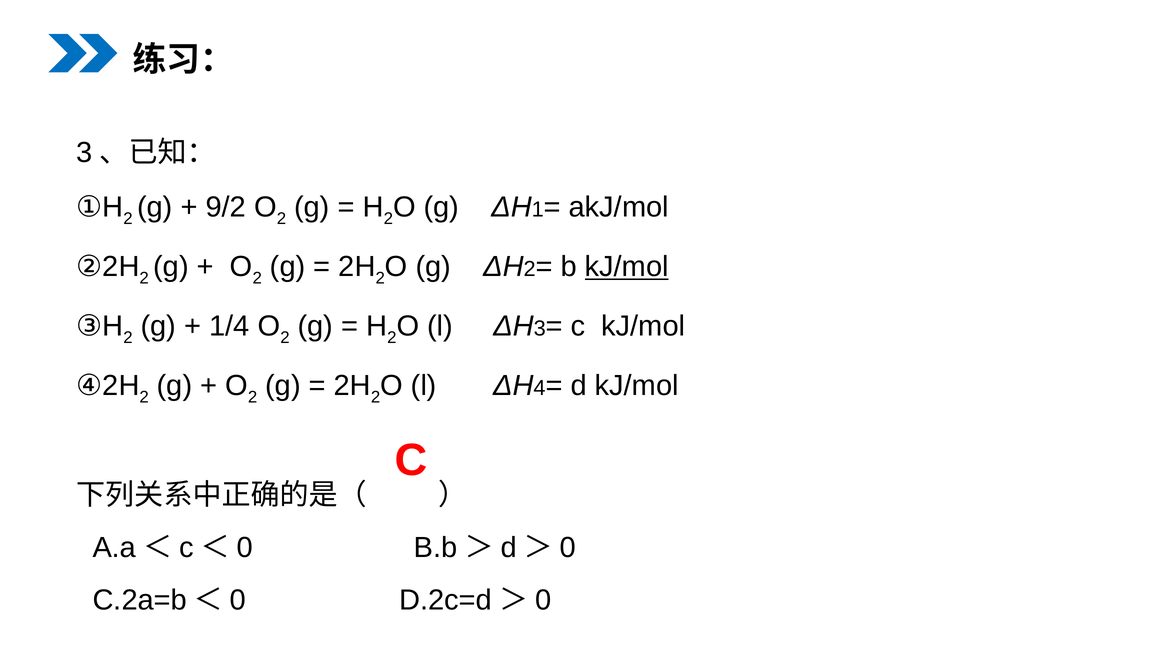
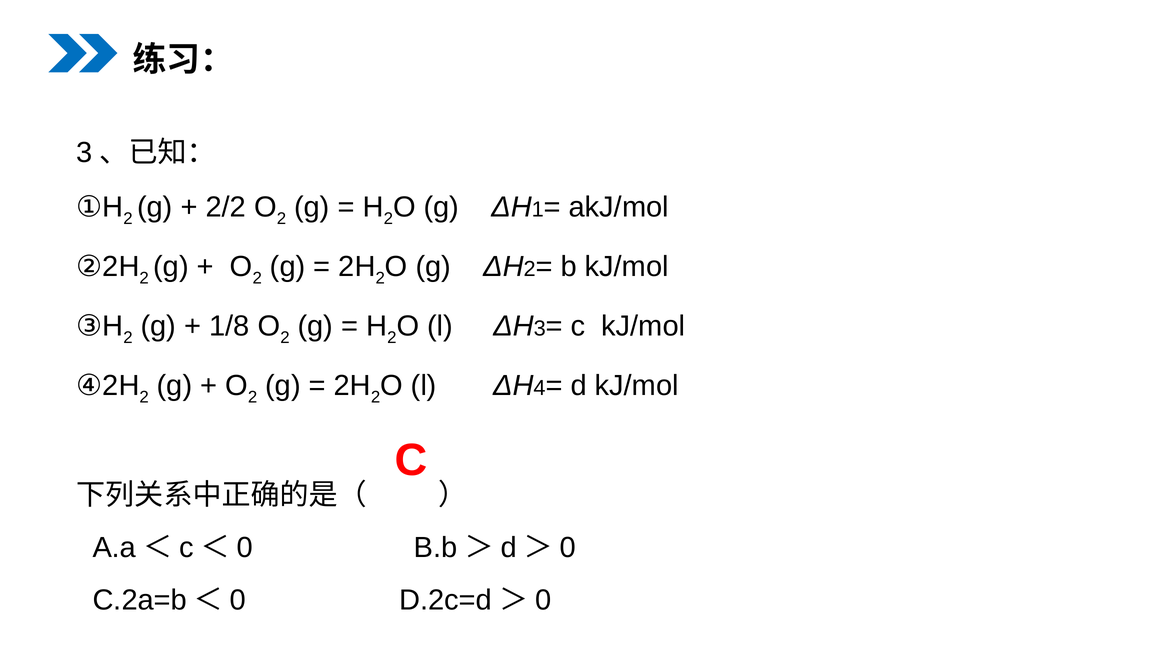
9/2: 9/2 -> 2/2
kJ/mol at (627, 267) underline: present -> none
1/4: 1/4 -> 1/8
